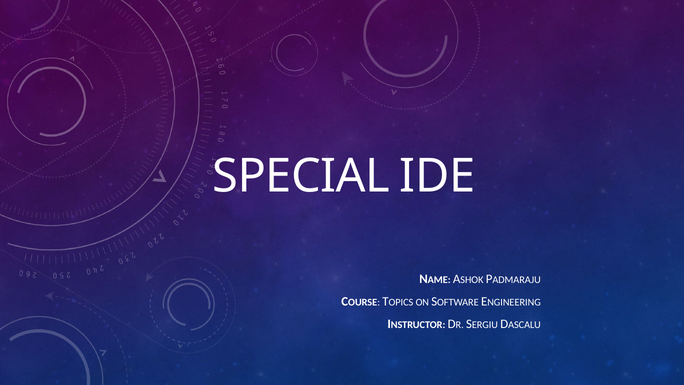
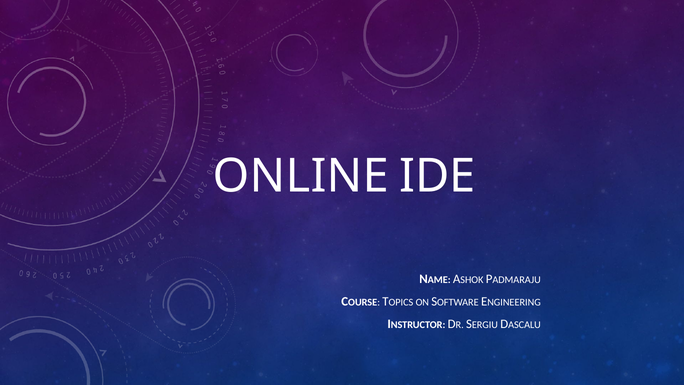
SPECIAL: SPECIAL -> ONLINE
